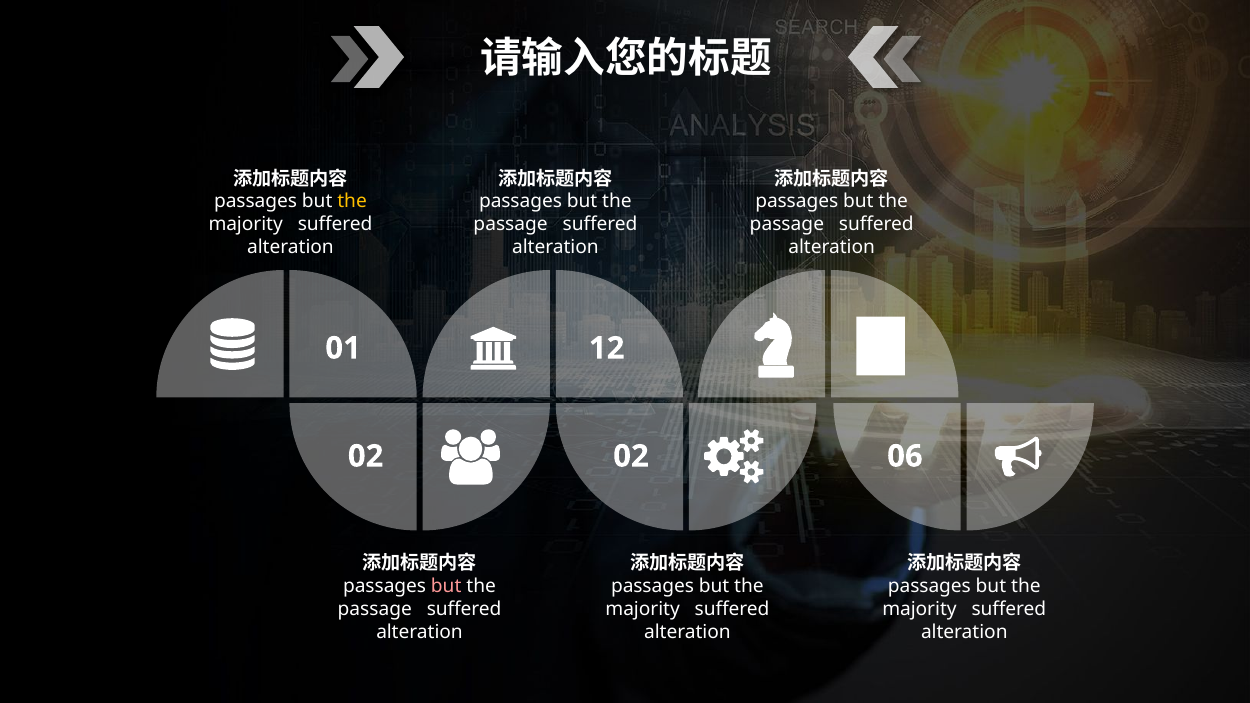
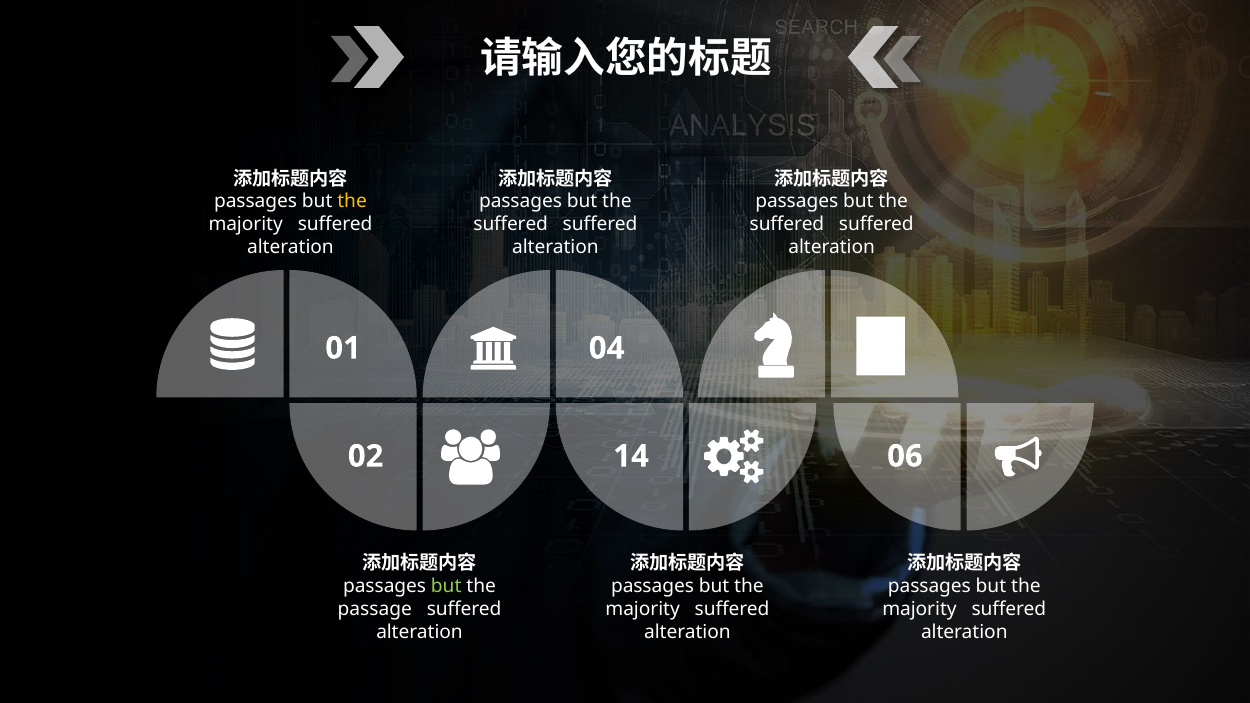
passage at (511, 225): passage -> suffered
passage at (787, 225): passage -> suffered
12: 12 -> 04
02 02: 02 -> 14
but at (446, 586) colour: pink -> light green
